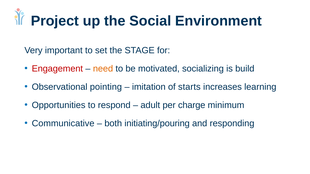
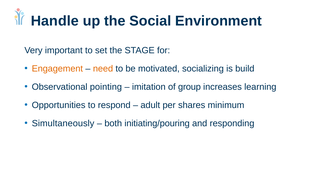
Project: Project -> Handle
Engagement colour: red -> orange
starts: starts -> group
charge: charge -> shares
Communicative: Communicative -> Simultaneously
